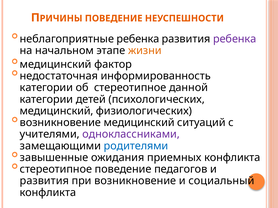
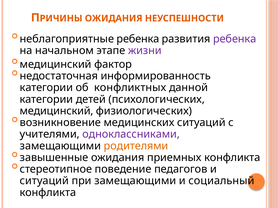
ПОВЕДЕНИЕ at (114, 18): ПОВЕДЕНИЕ -> ОЖИДАНИЯ
жизни colour: orange -> purple
об стереотипное: стереотипное -> конфликтных
возникновение медицинский: медицинский -> медицинских
родителями colour: blue -> orange
развития at (44, 181): развития -> ситуаций
при возникновение: возникновение -> замещающими
